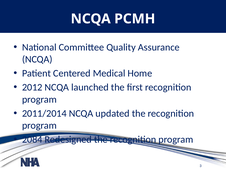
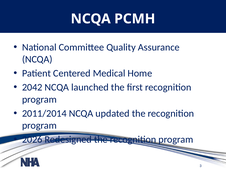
2012: 2012 -> 2042
2084: 2084 -> 2026
